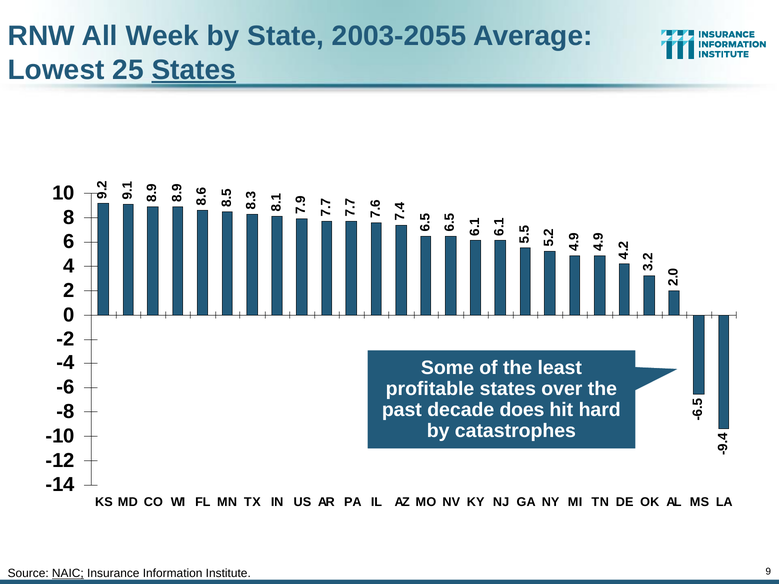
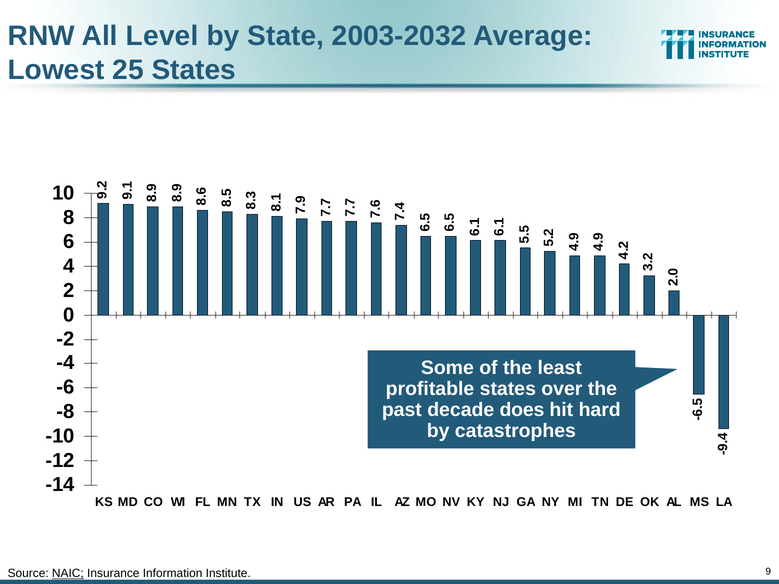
Week: Week -> Level
2003-2055: 2003-2055 -> 2003-2032
States at (194, 70) underline: present -> none
